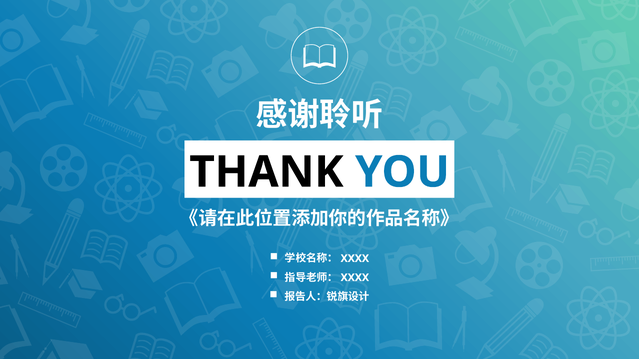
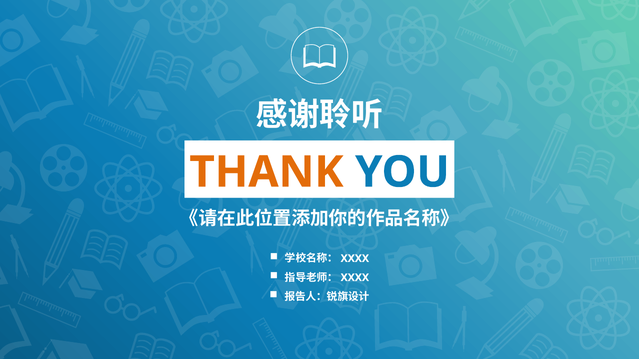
THANK colour: black -> orange
